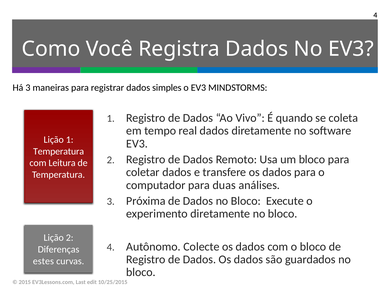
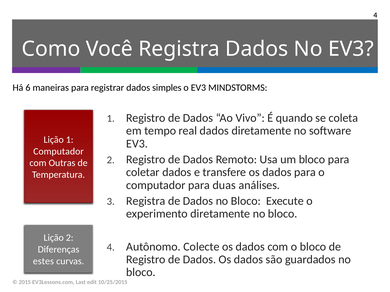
Há 3: 3 -> 6
Temperatura at (59, 152): Temperatura -> Computador
Leitura: Leitura -> Outras
Próxima at (146, 201): Próxima -> Registra
